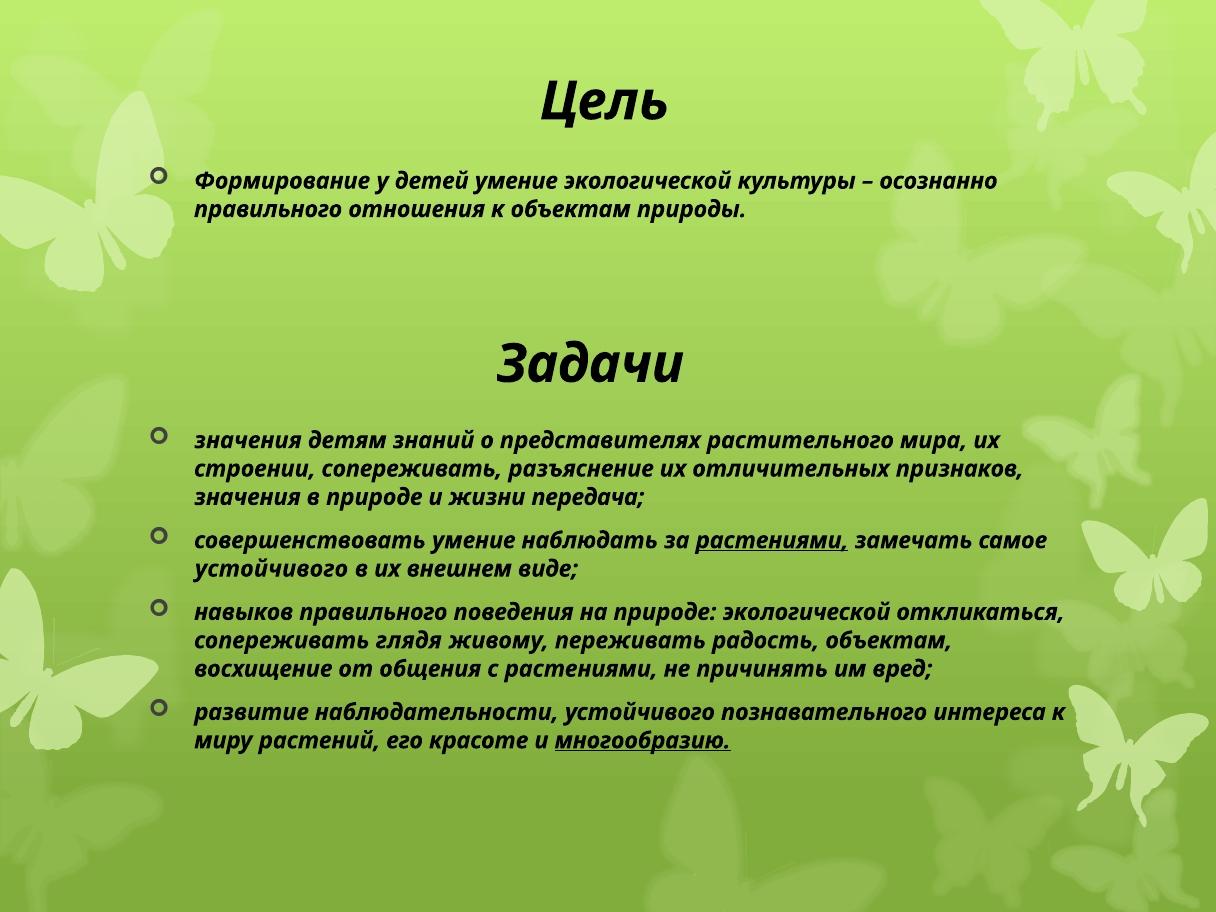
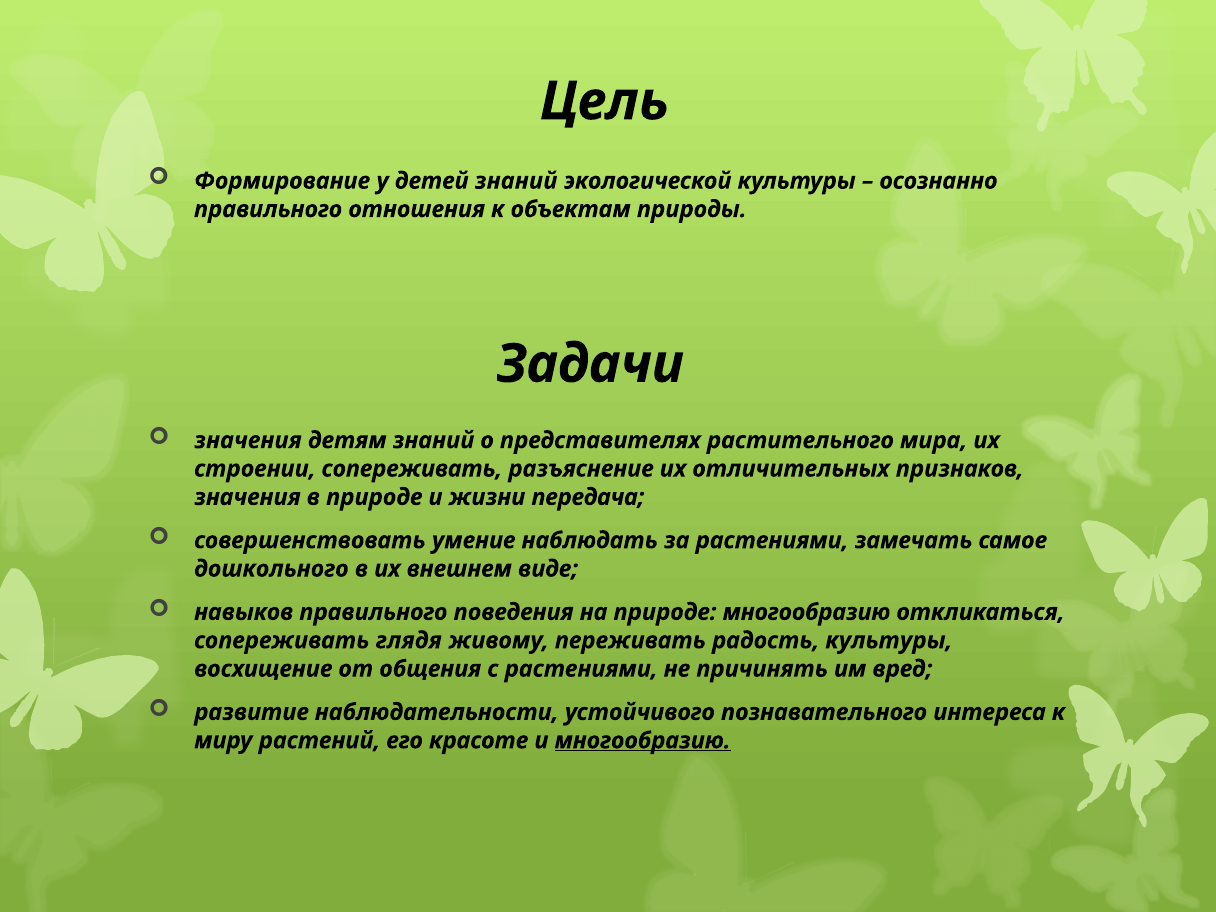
детей умение: умение -> знаний
растениями at (772, 540) underline: present -> none
устойчивого at (271, 569): устойчивого -> дошкольного
природе экологической: экологической -> многообразию
радость объектам: объектам -> культуры
